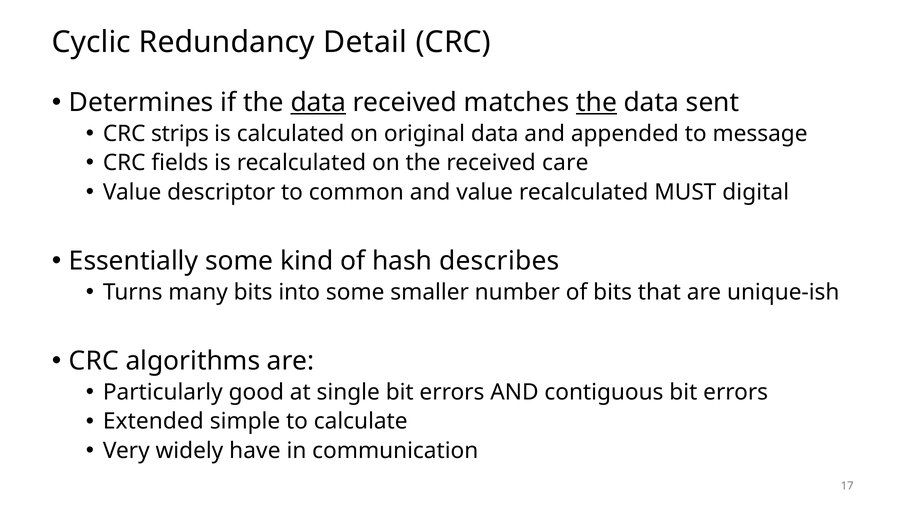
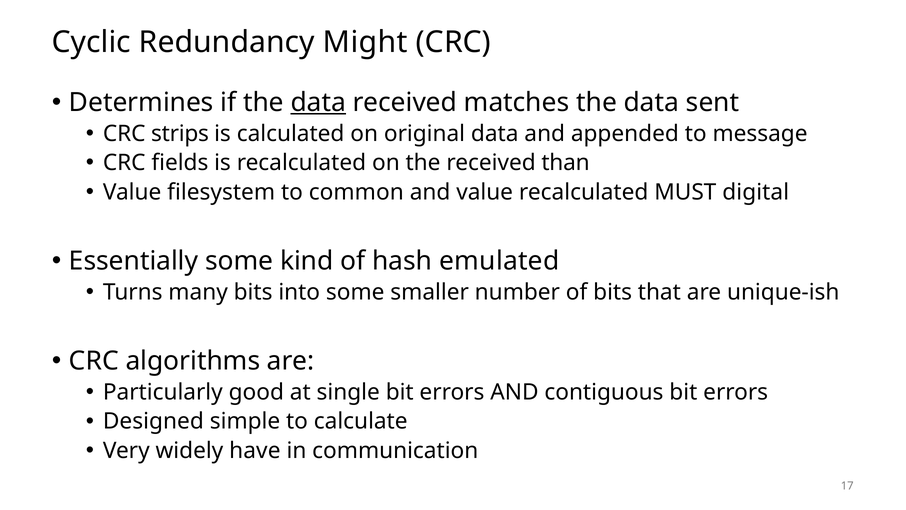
Detail: Detail -> Might
the at (597, 102) underline: present -> none
care: care -> than
descriptor: descriptor -> filesystem
describes: describes -> emulated
Extended: Extended -> Designed
